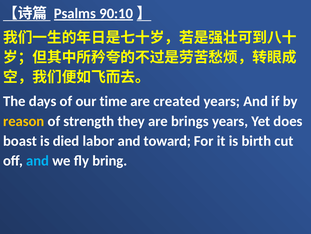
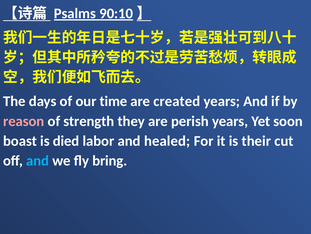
reason colour: yellow -> pink
brings: brings -> perish
does: does -> soon
toward: toward -> healed
birth: birth -> their
